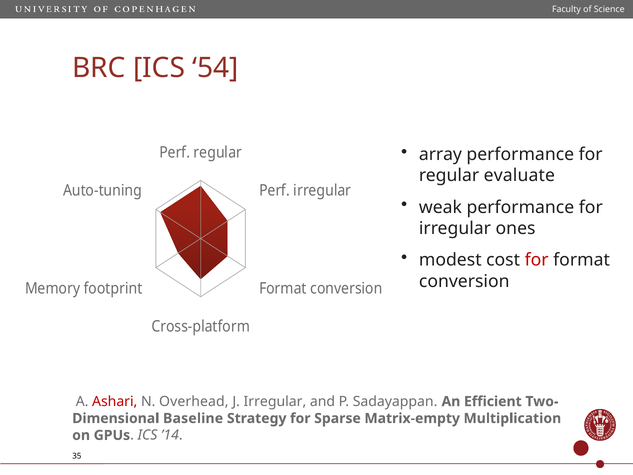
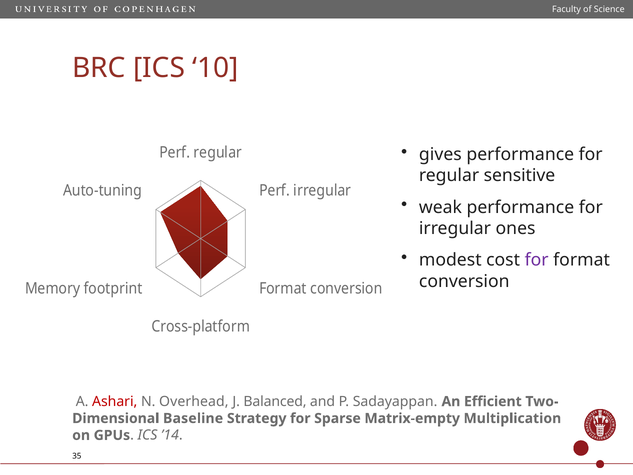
54: 54 -> 10
array: array -> gives
evaluate: evaluate -> sensitive
for at (537, 260) colour: red -> purple
J Irregular: Irregular -> Balanced
